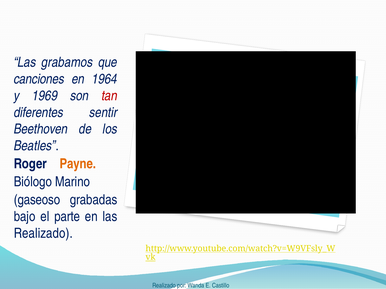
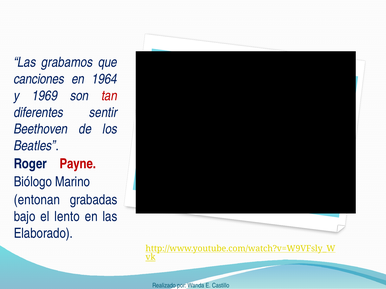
Payne colour: orange -> red
gaseoso: gaseoso -> entonan
parte: parte -> lento
Realizado at (43, 234): Realizado -> Elaborado
